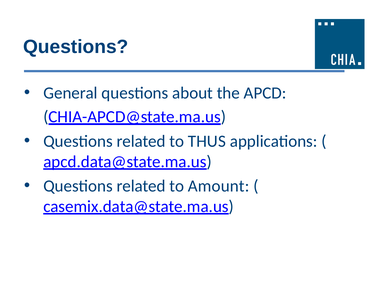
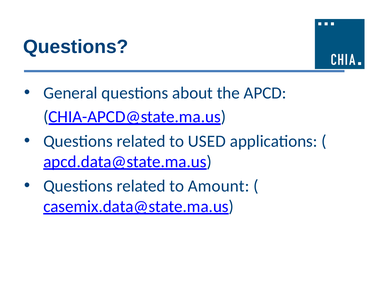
THUS: THUS -> USED
